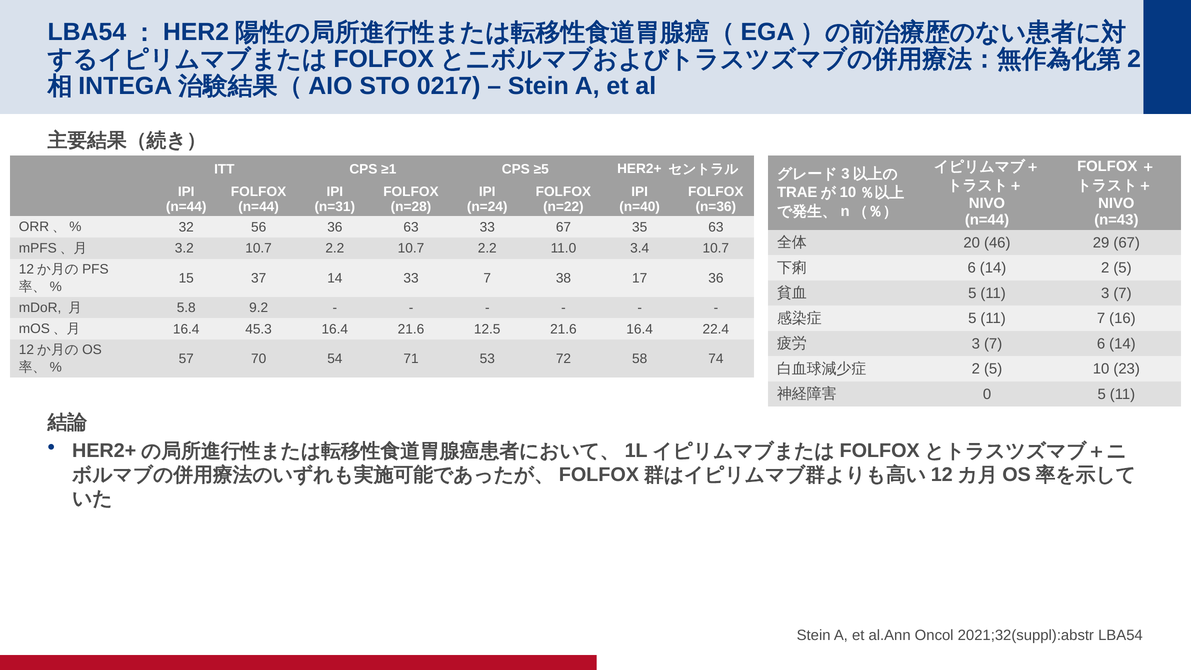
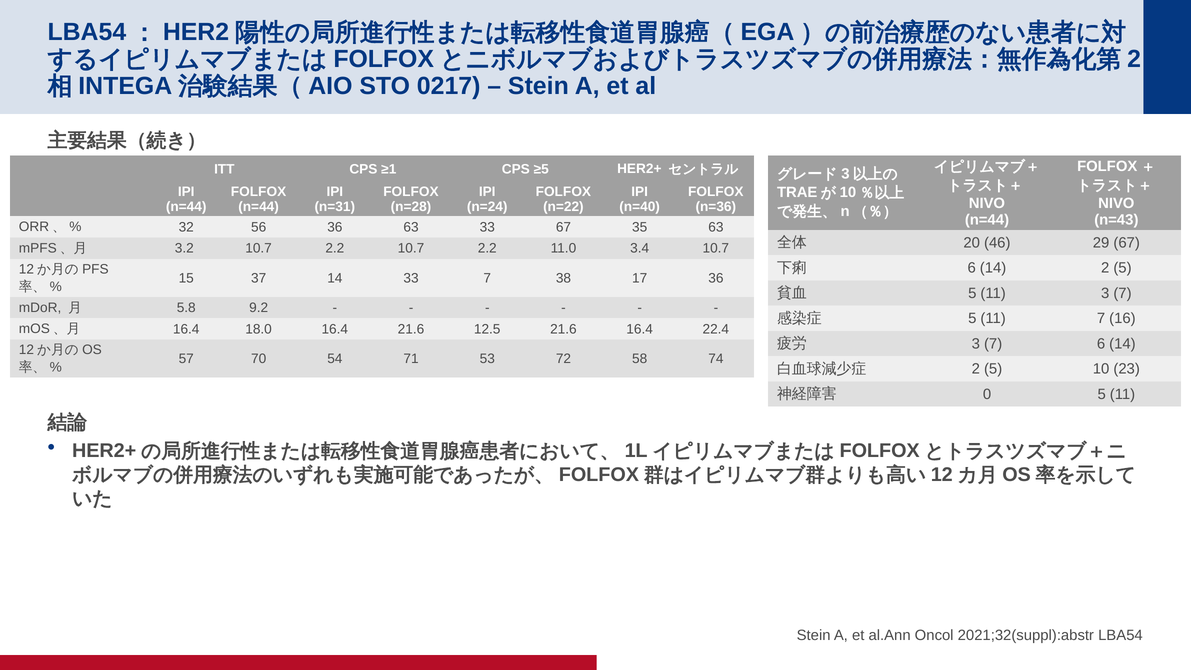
45.3: 45.3 -> 18.0
